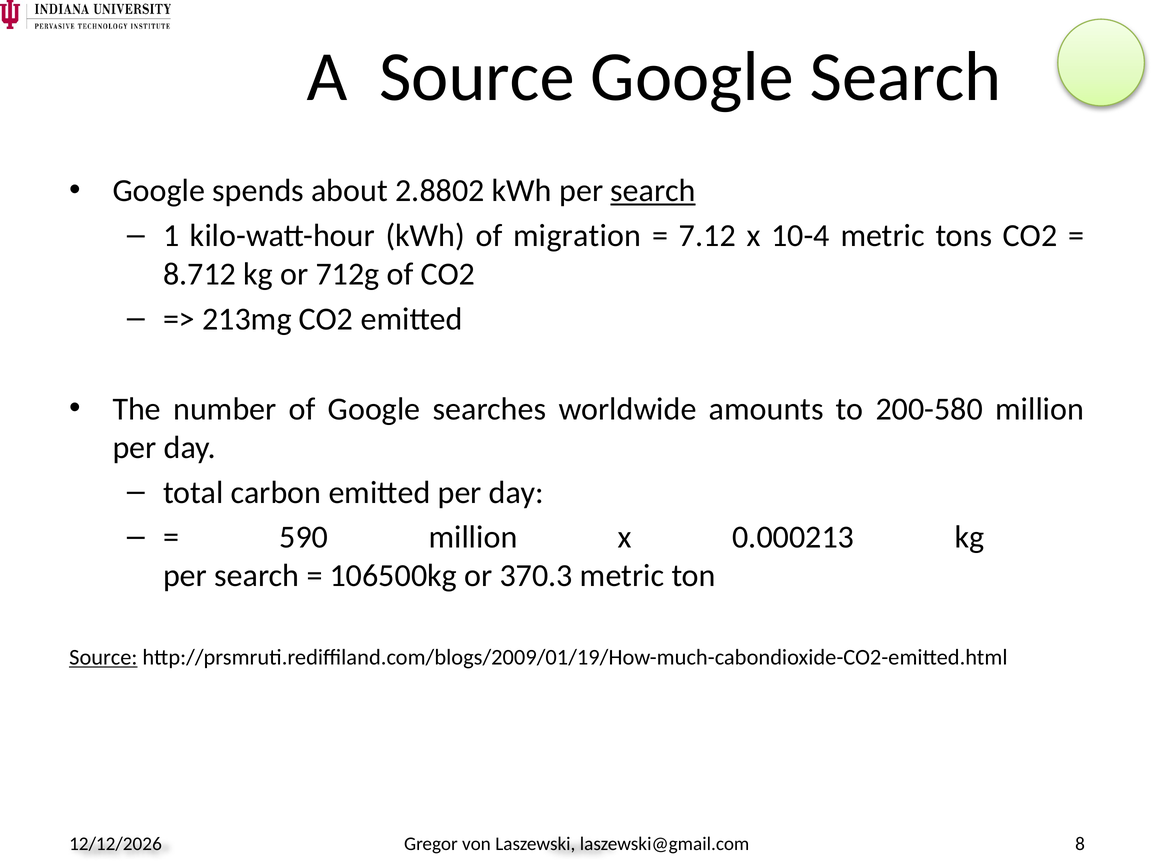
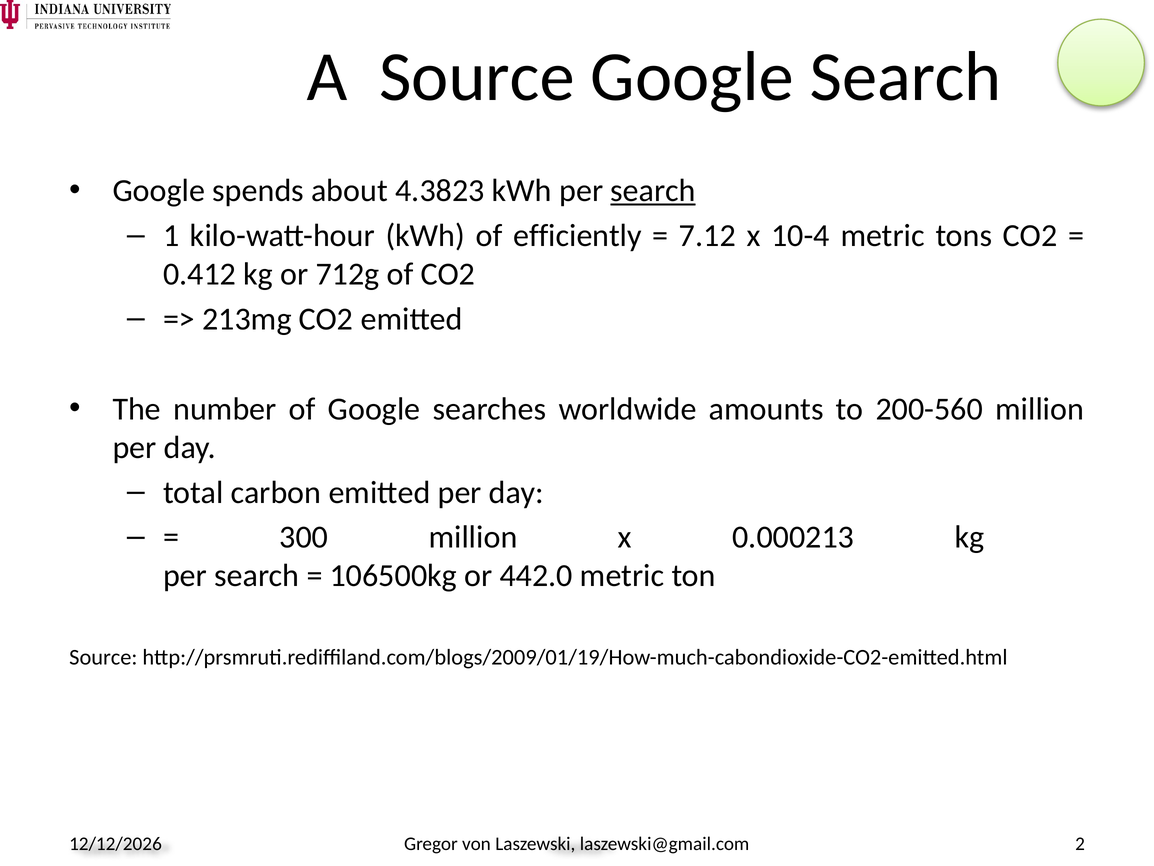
2.8802: 2.8802 -> 4.3823
migration: migration -> efficiently
8.712: 8.712 -> 0.412
200-580: 200-580 -> 200-560
590: 590 -> 300
370.3: 370.3 -> 442.0
Source at (103, 657) underline: present -> none
8: 8 -> 2
